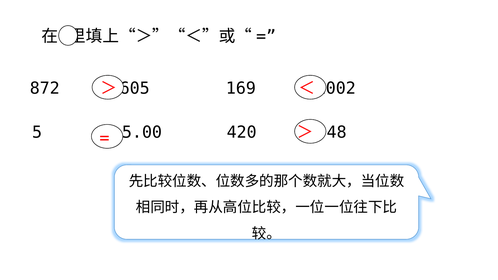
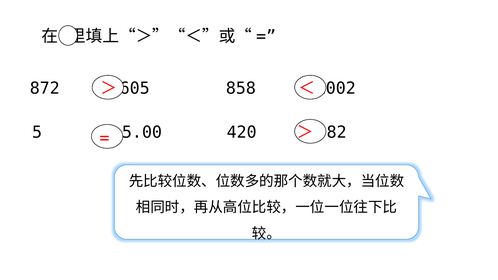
169: 169 -> 858
48: 48 -> 82
